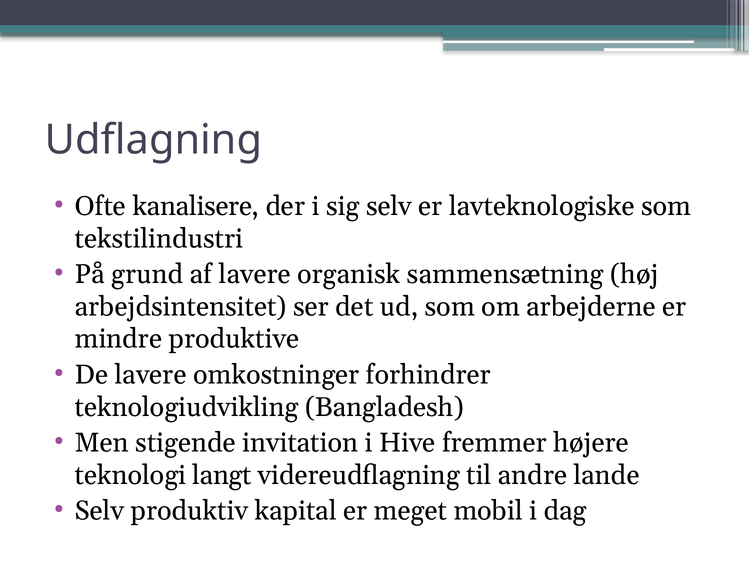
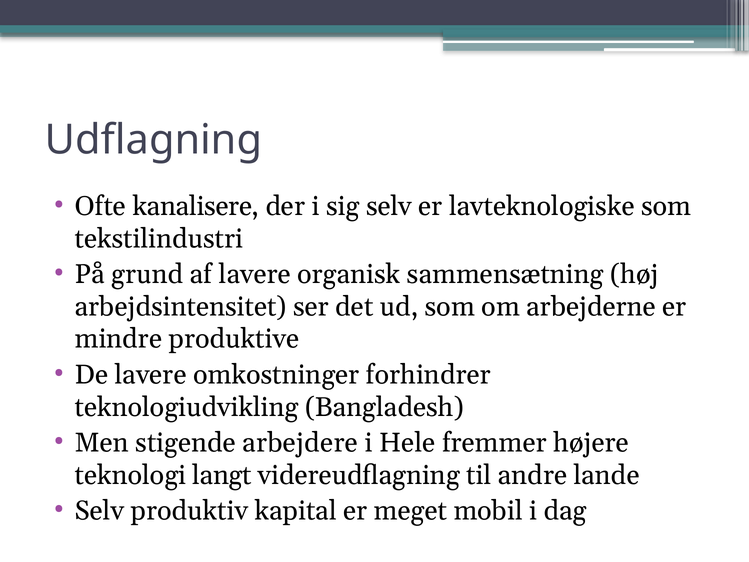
invitation: invitation -> arbejdere
Hive: Hive -> Hele
